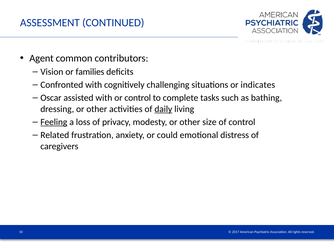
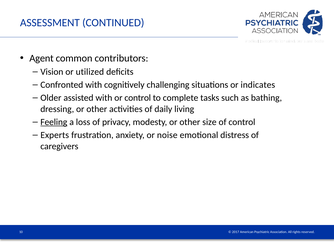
families: families -> utilized
Oscar: Oscar -> Older
daily underline: present -> none
Related: Related -> Experts
could: could -> noise
